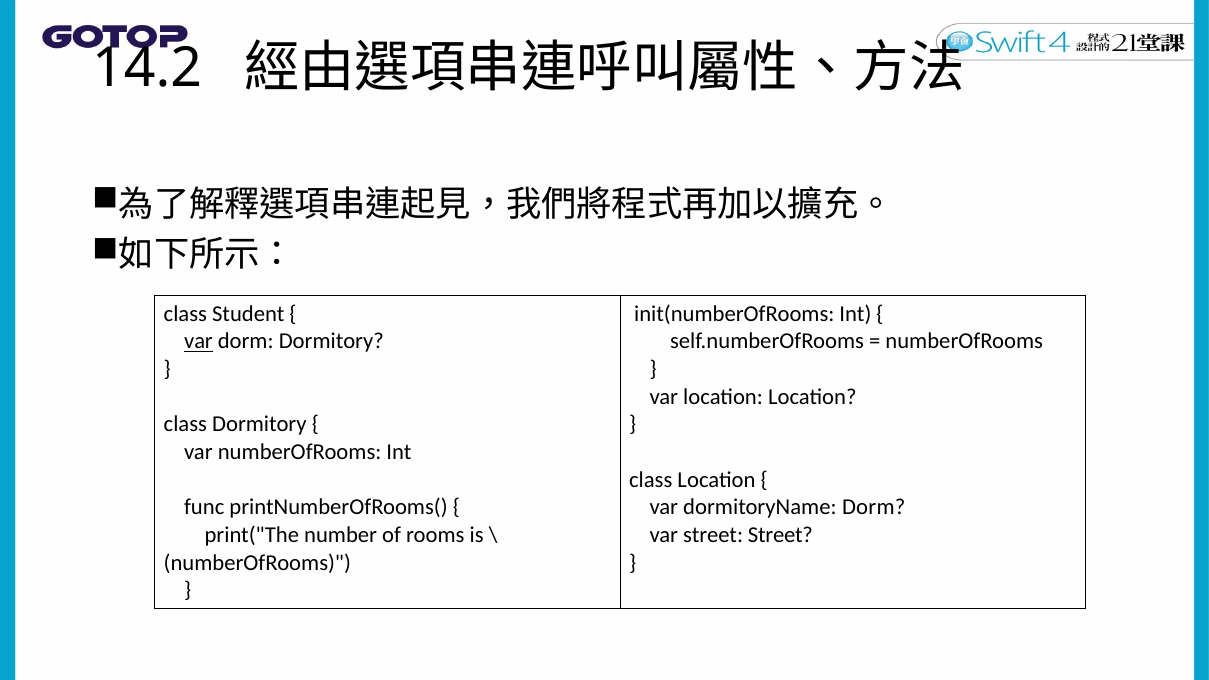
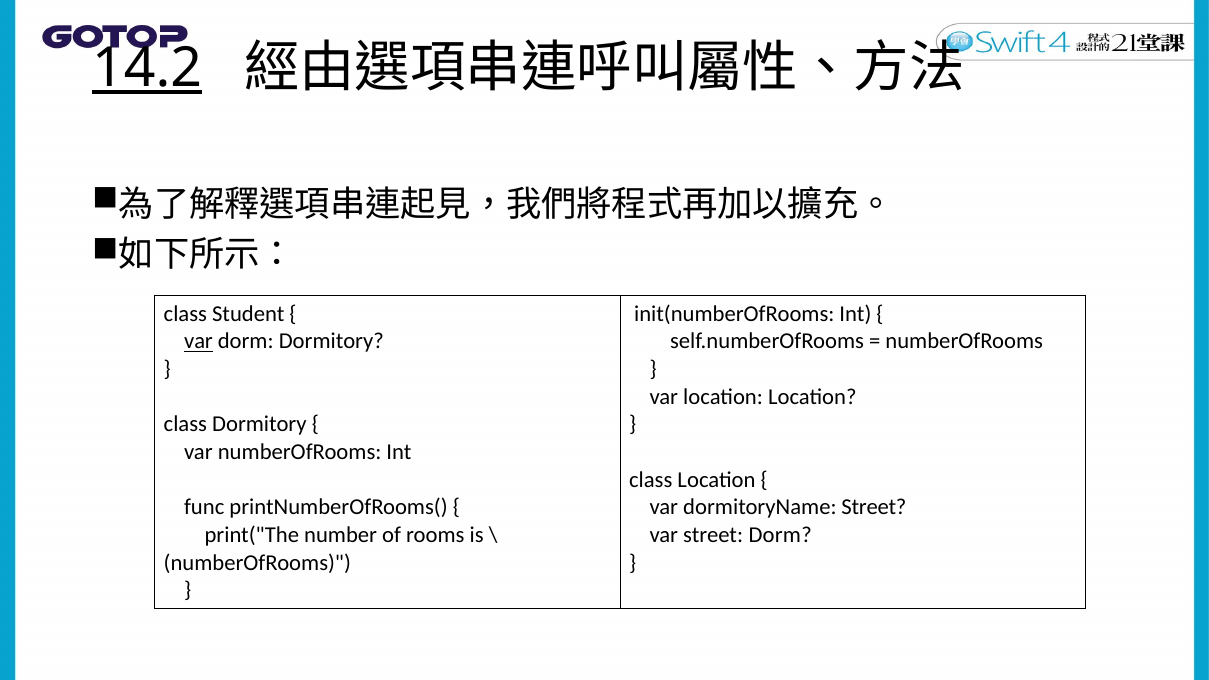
14.2 underline: none -> present
dormitoryName Dorm: Dorm -> Street
street Street: Street -> Dorm
